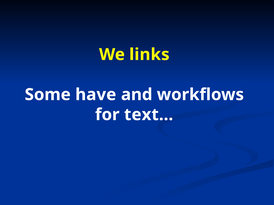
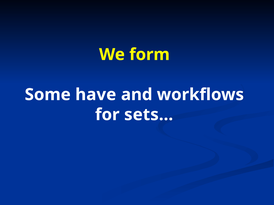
links: links -> form
text…: text… -> sets…
